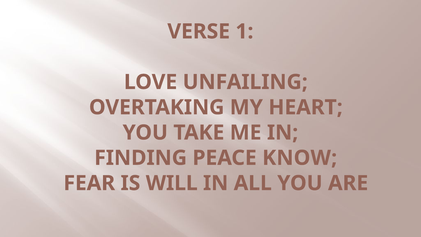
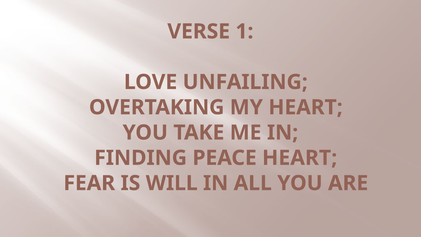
PEACE KNOW: KNOW -> HEART
